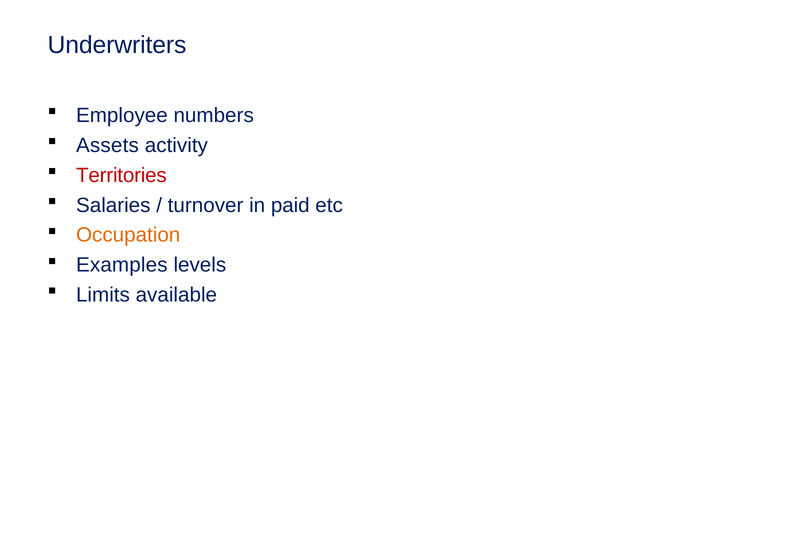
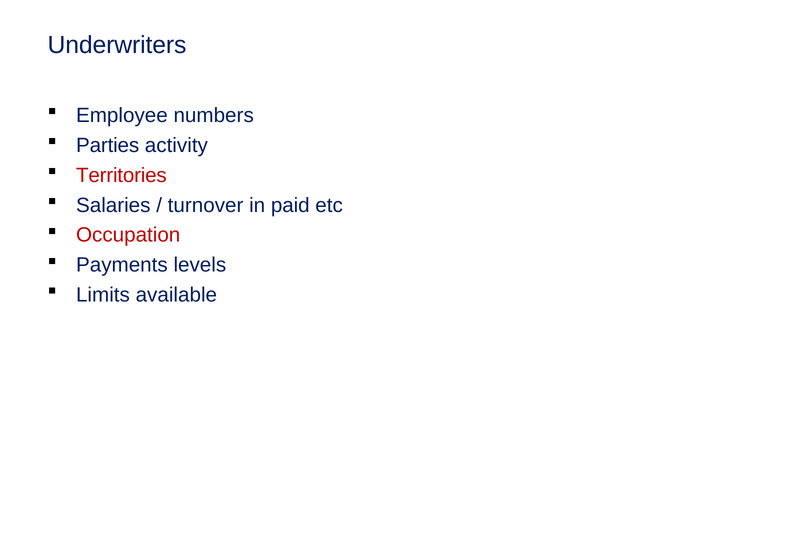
Assets: Assets -> Parties
Occupation colour: orange -> red
Examples: Examples -> Payments
